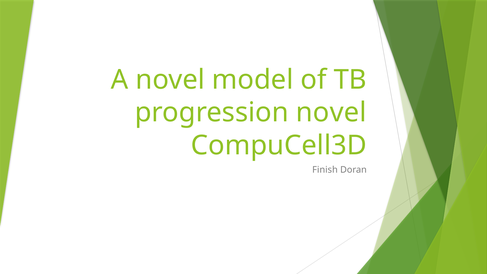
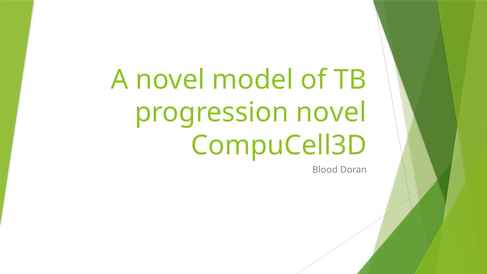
Finish: Finish -> Blood
